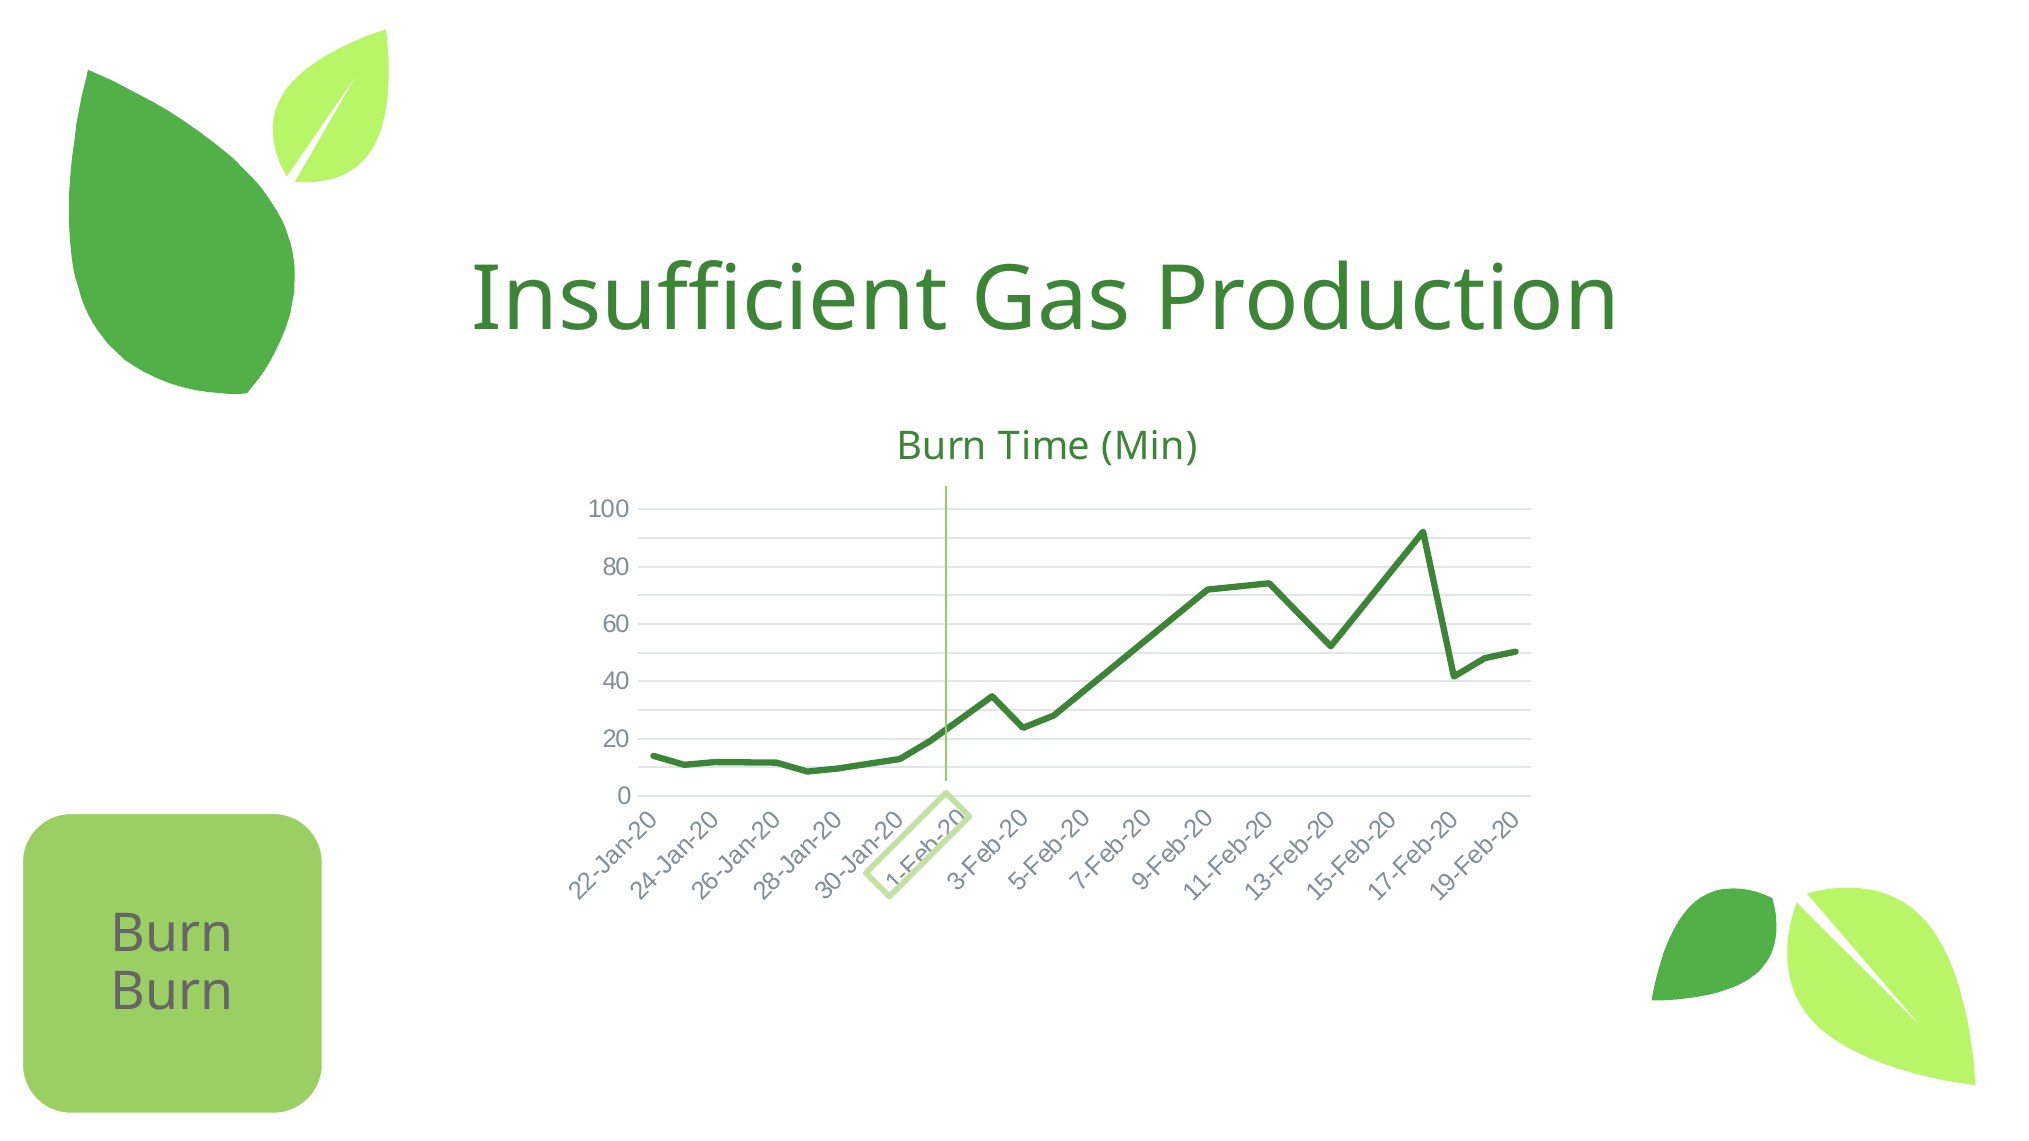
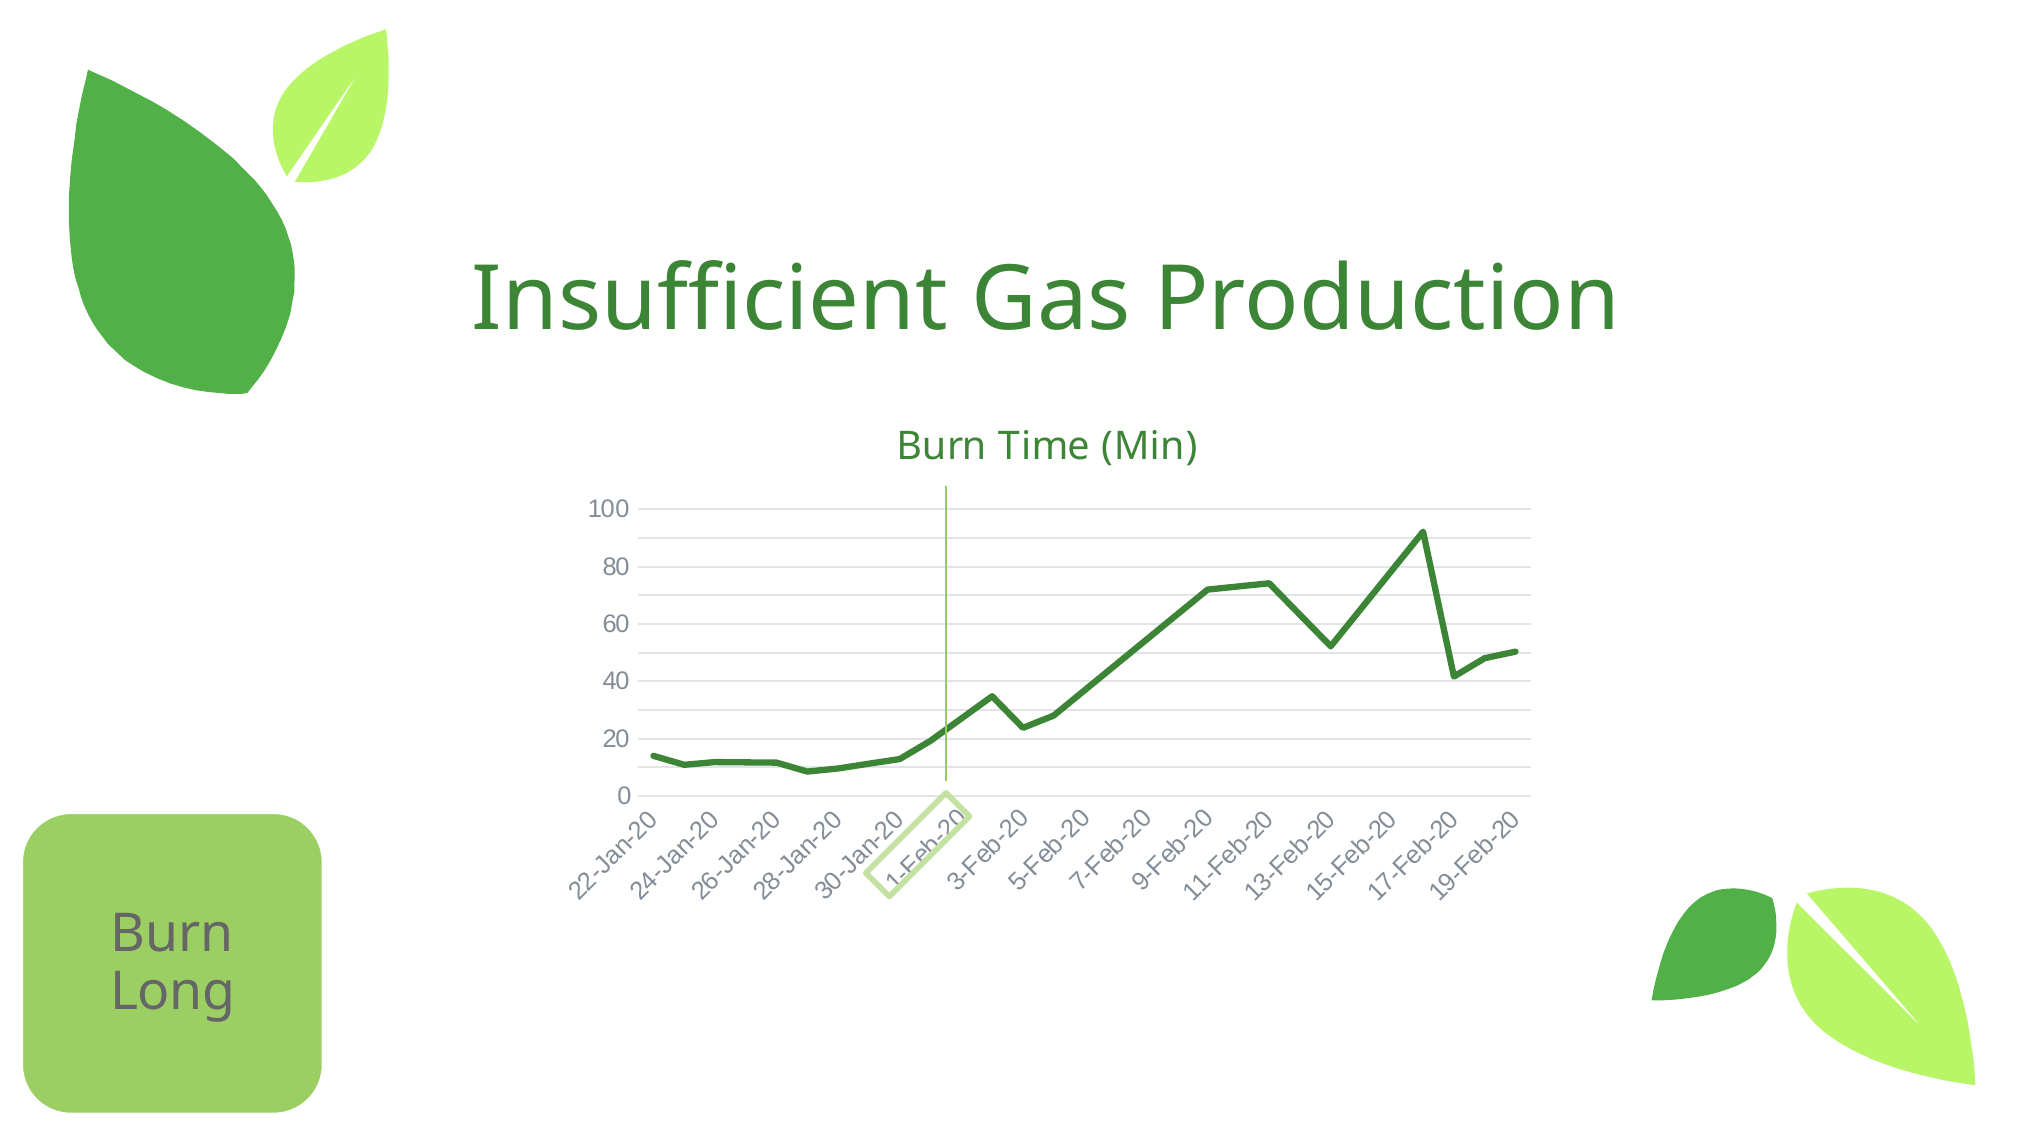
Burn at (172, 992): Burn -> Long
